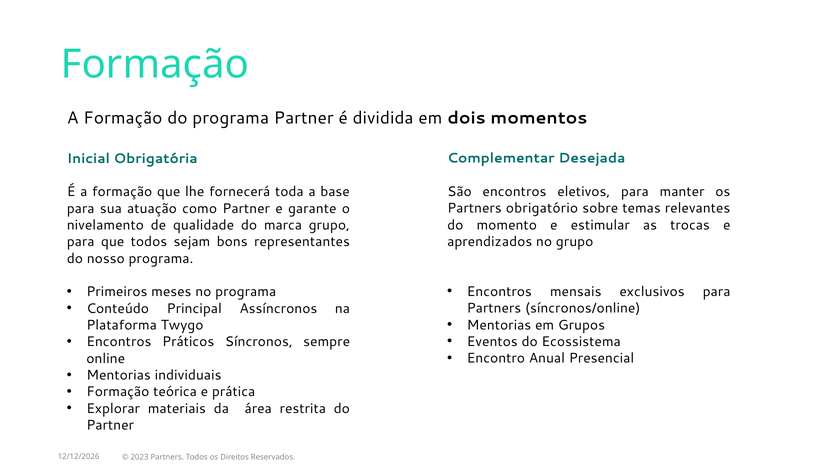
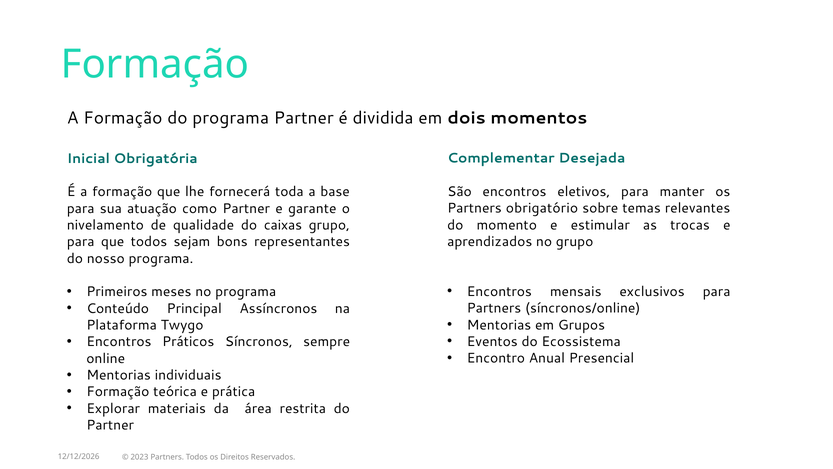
marca: marca -> caixas
